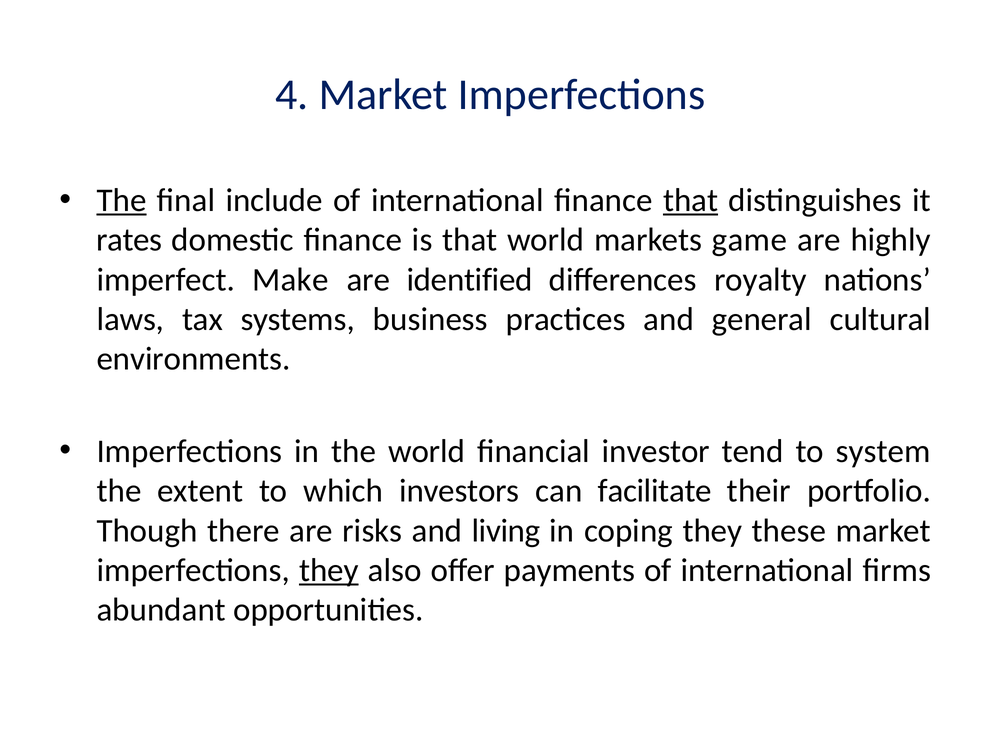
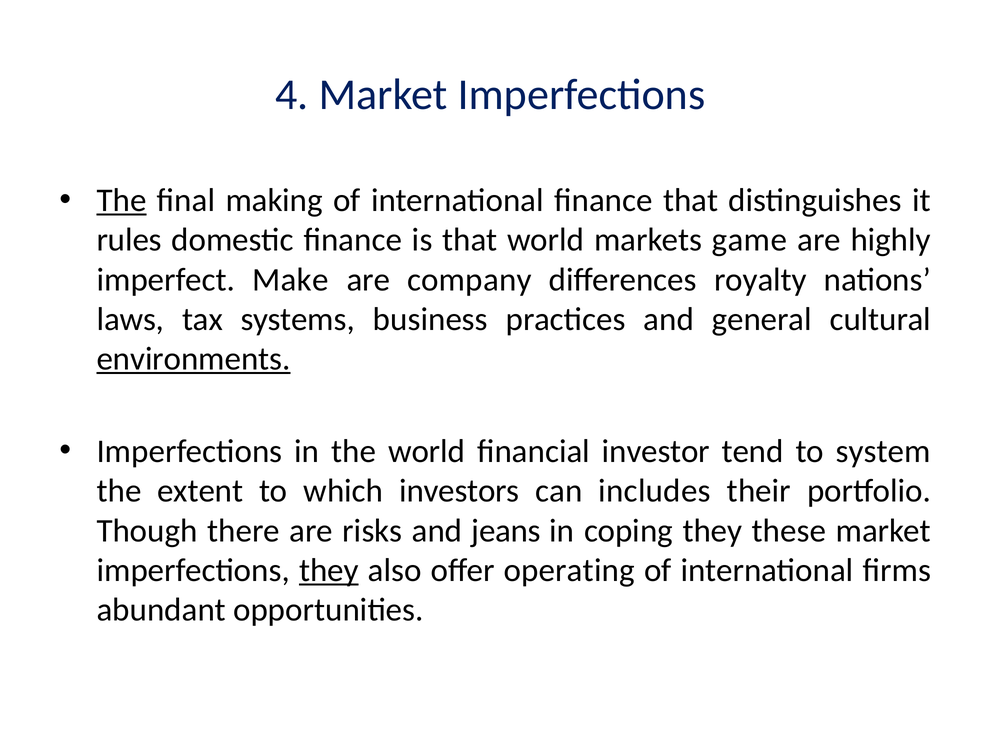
include: include -> making
that at (691, 201) underline: present -> none
rates: rates -> rules
identified: identified -> company
environments underline: none -> present
facilitate: facilitate -> includes
living: living -> jeans
payments: payments -> operating
